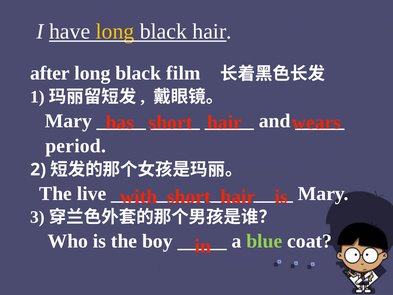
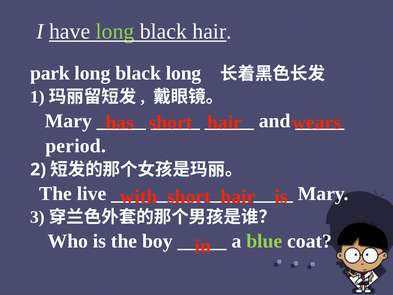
long at (115, 31) colour: yellow -> light green
after: after -> park
black film: film -> long
